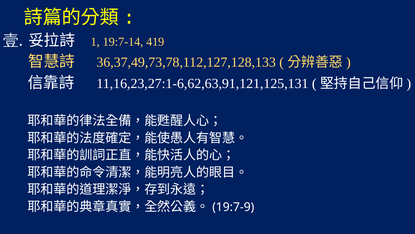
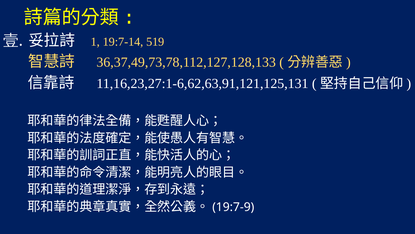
419: 419 -> 519
